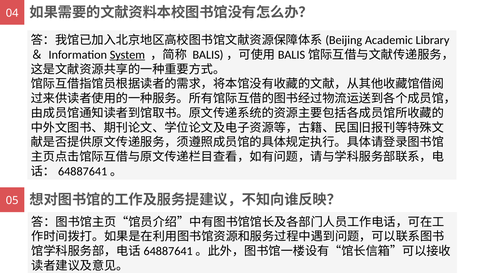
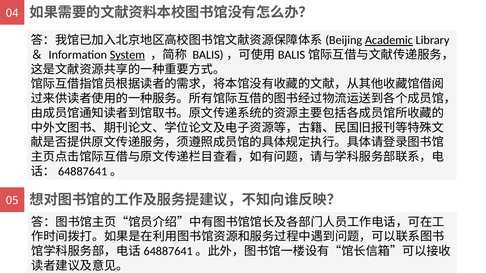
Academic underline: none -> present
